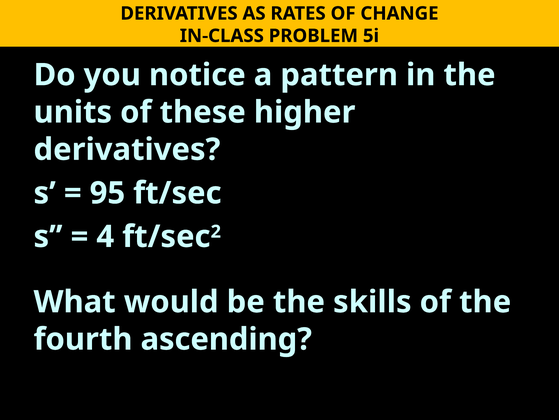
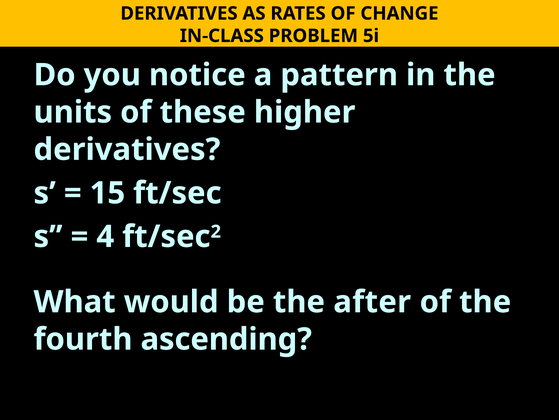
95: 95 -> 15
skills: skills -> after
